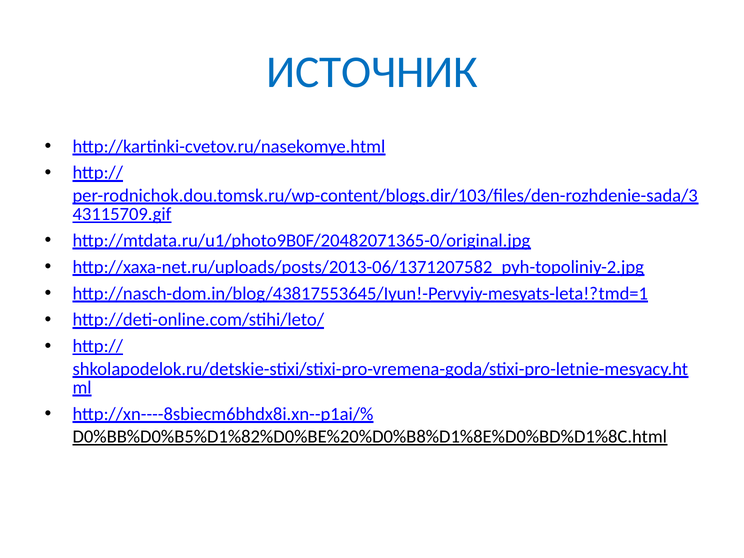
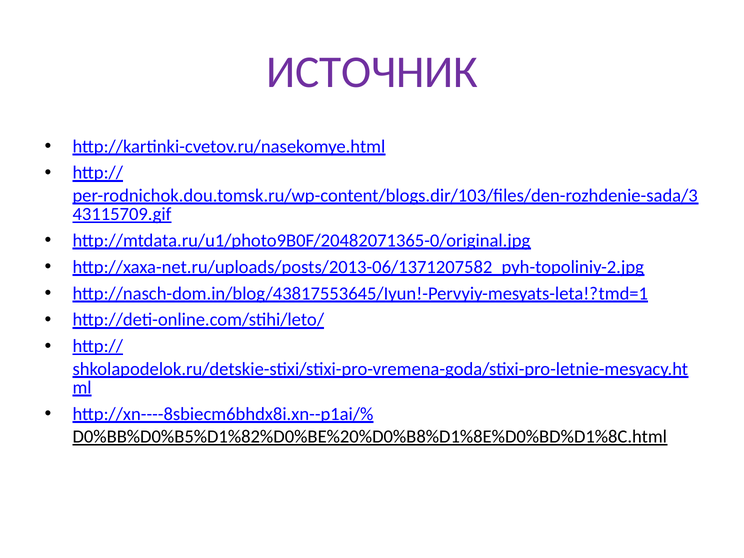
ИСТОЧНИК colour: blue -> purple
